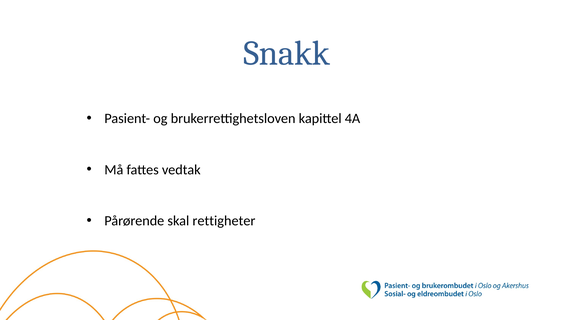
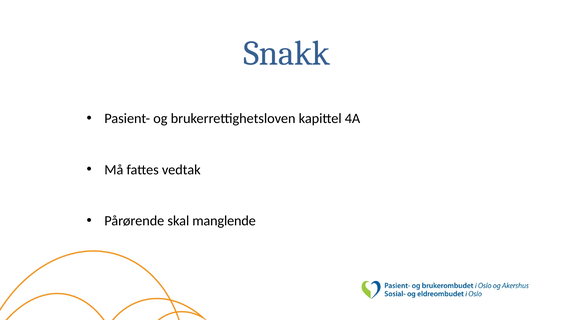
rettigheter: rettigheter -> manglende
